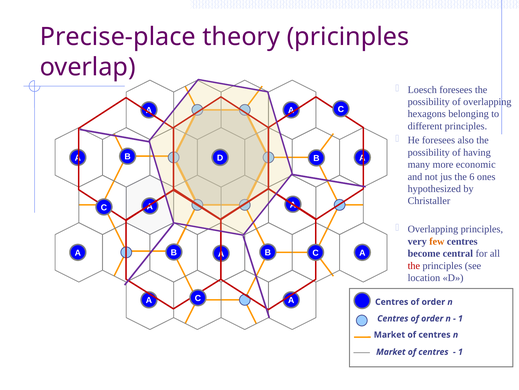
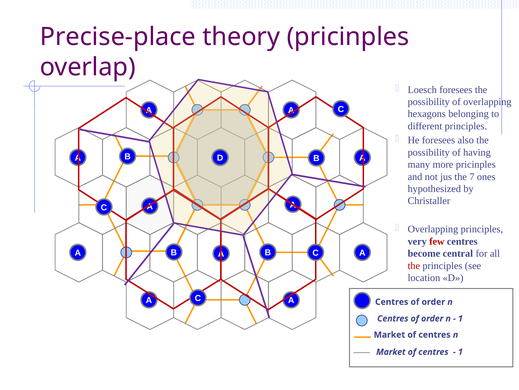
more economic: economic -> pricinples
6: 6 -> 7
few colour: orange -> red
